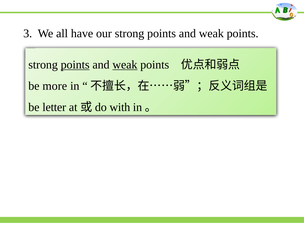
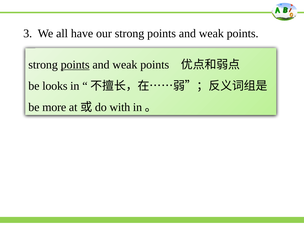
weak at (125, 65) underline: present -> none
more: more -> looks
letter: letter -> more
